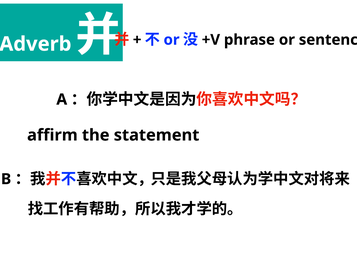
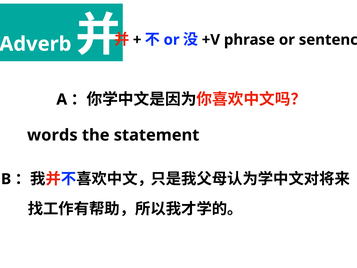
affirm: affirm -> words
